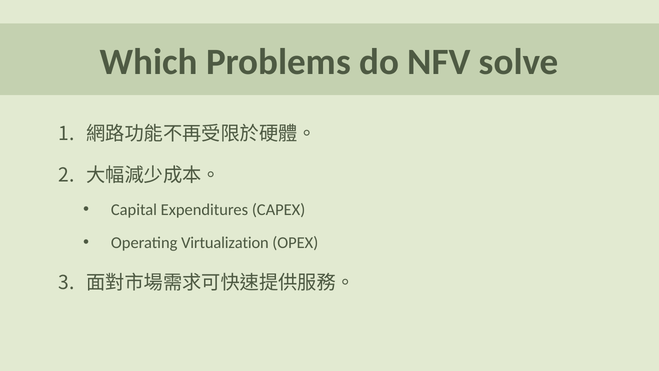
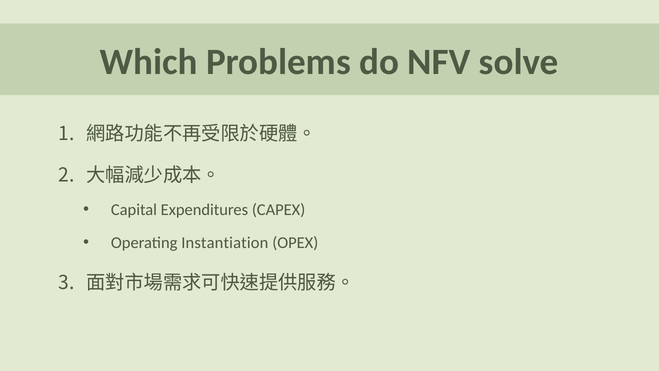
Virtualization: Virtualization -> Instantiation
